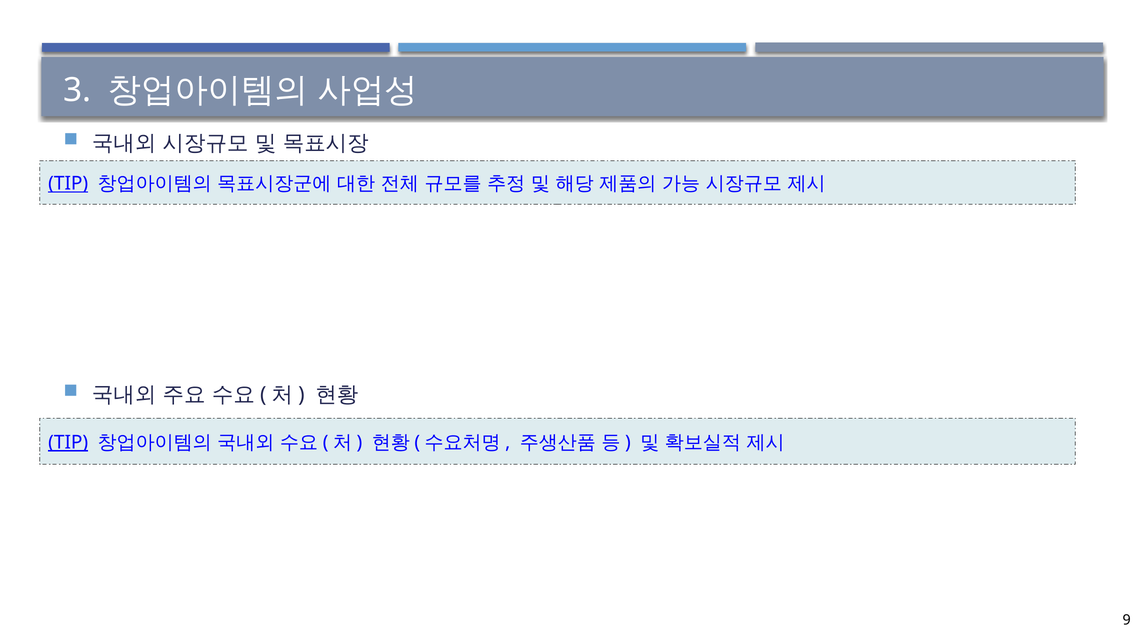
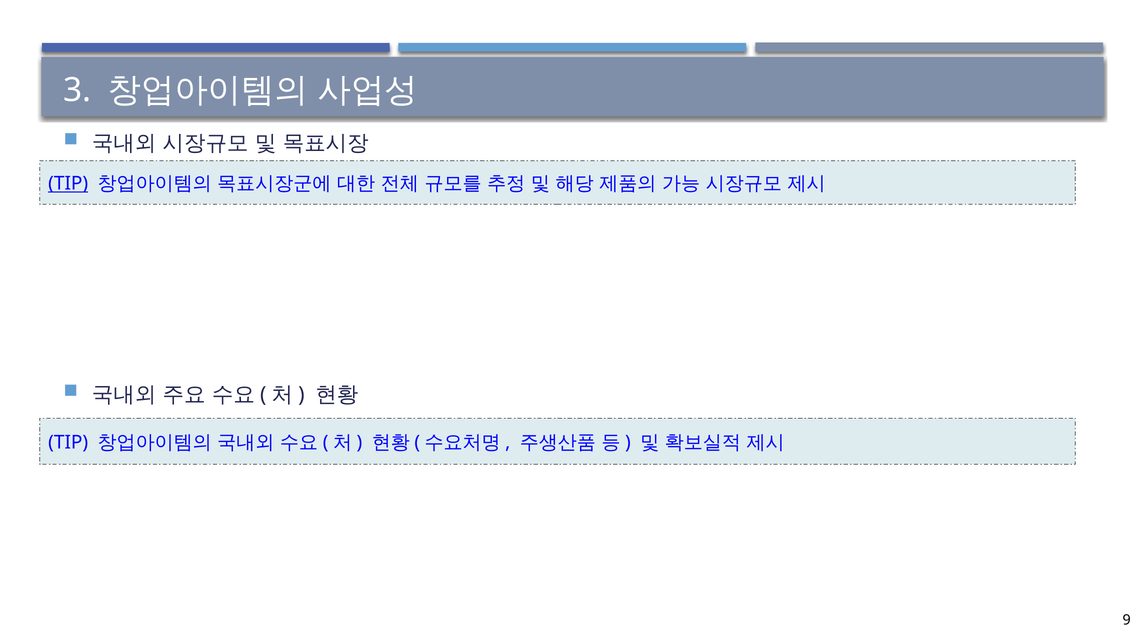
TIP at (68, 443) underline: present -> none
